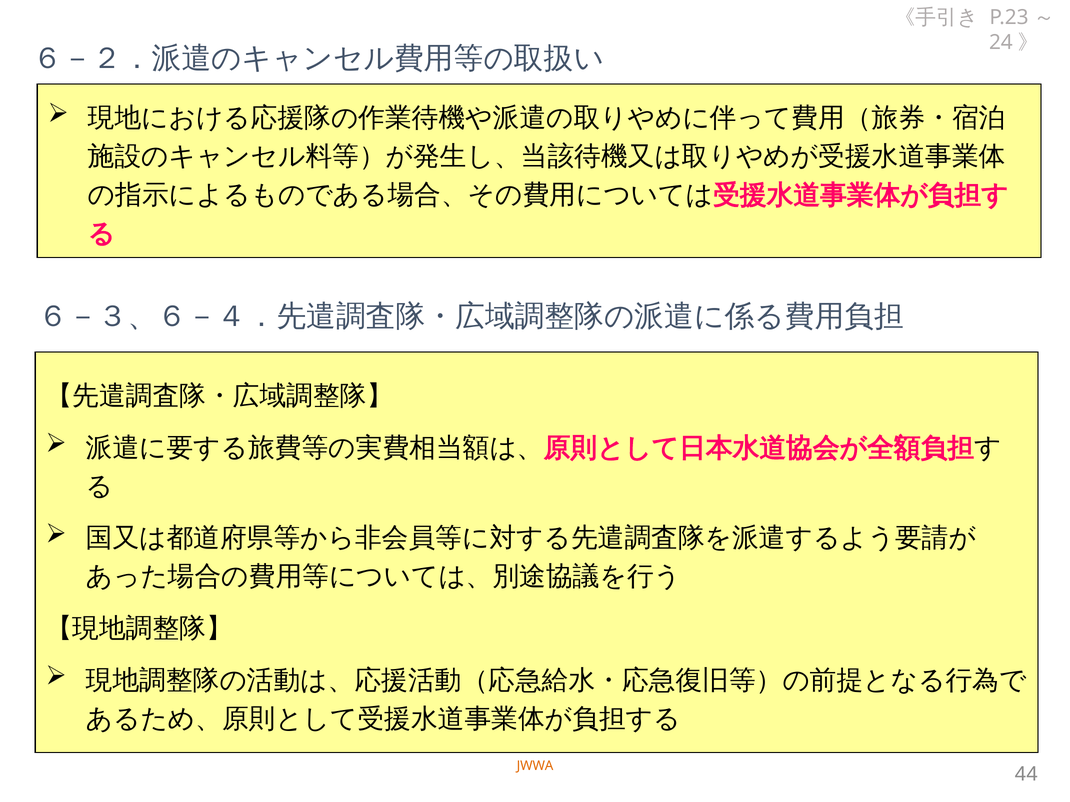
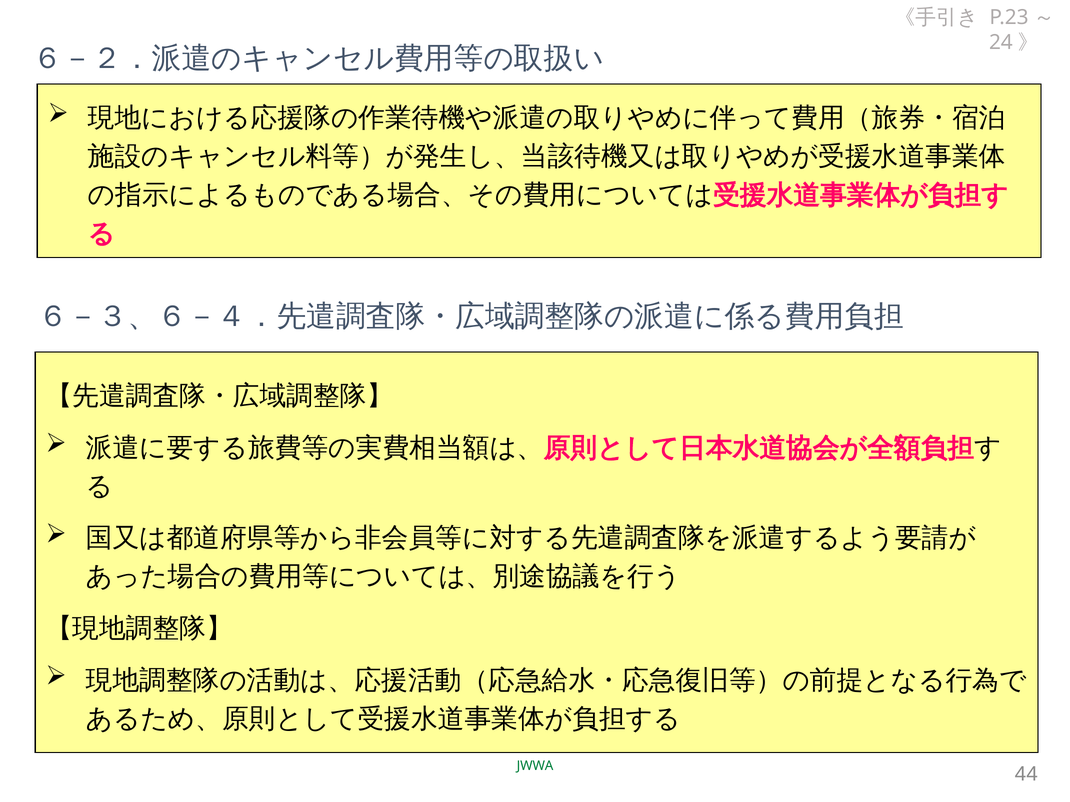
JWWA colour: orange -> green
